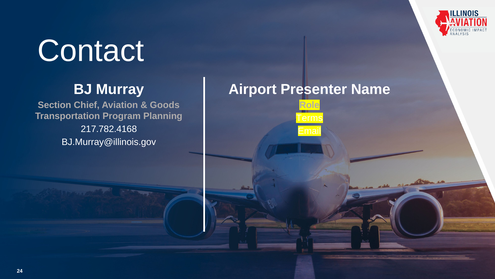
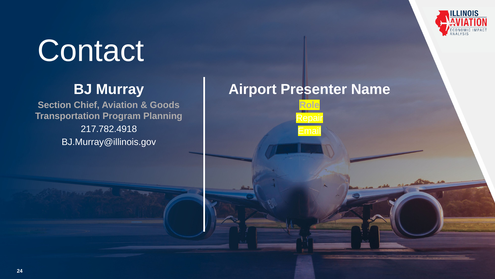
Terms: Terms -> Repair
217.782.4168: 217.782.4168 -> 217.782.4918
